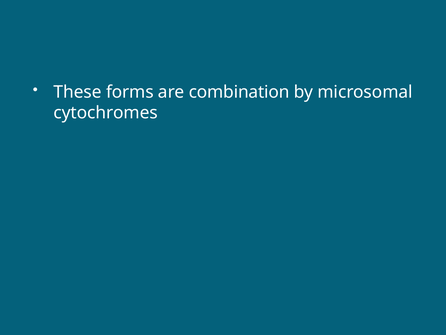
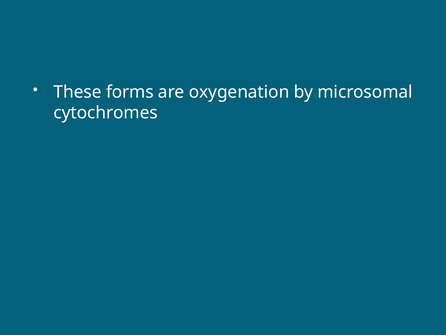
combination: combination -> oxygenation
